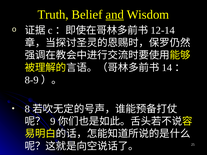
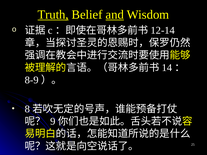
Truth underline: none -> present
